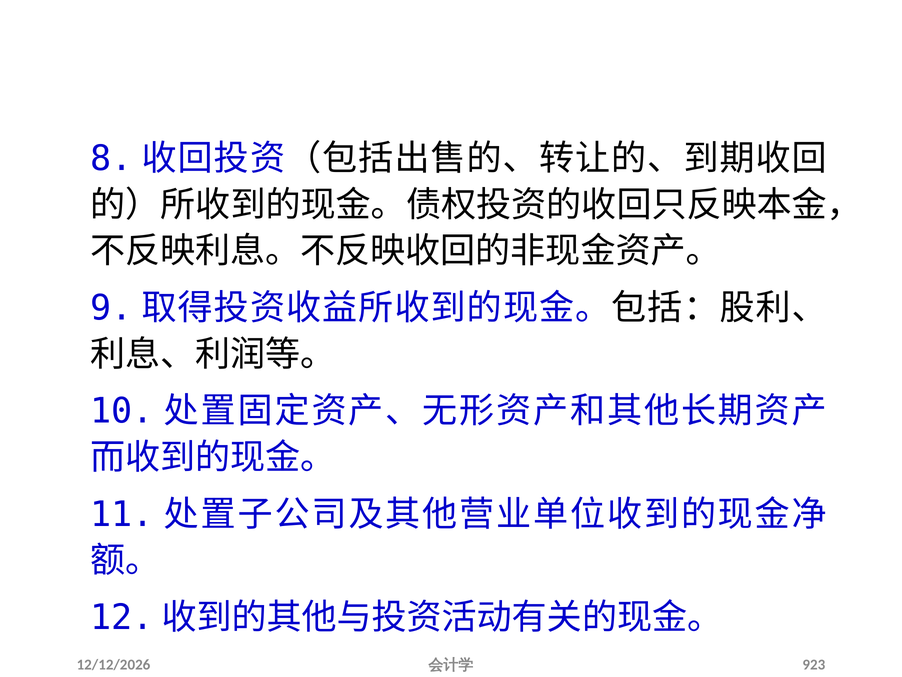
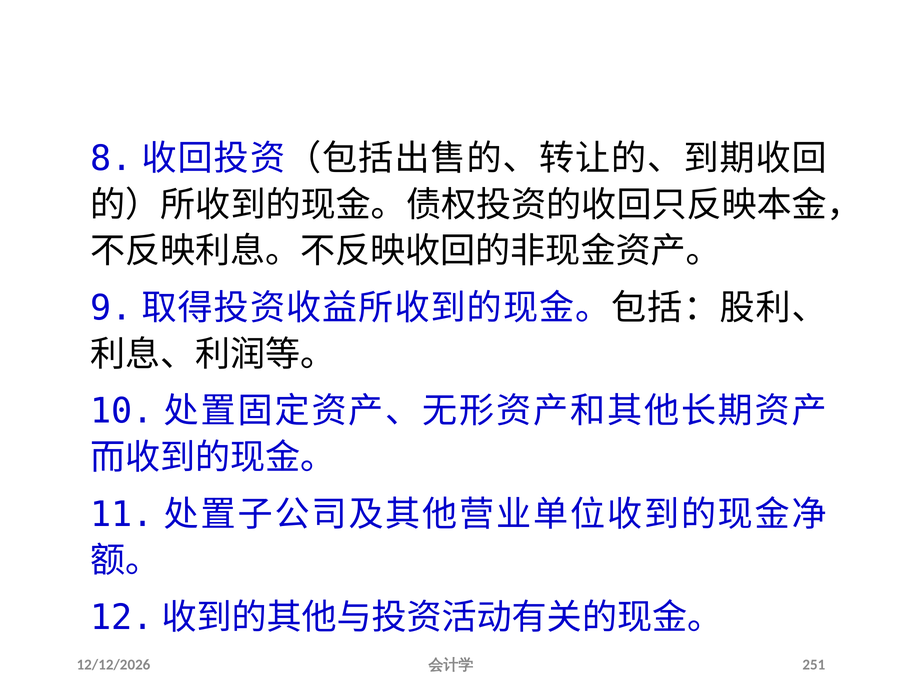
923: 923 -> 251
